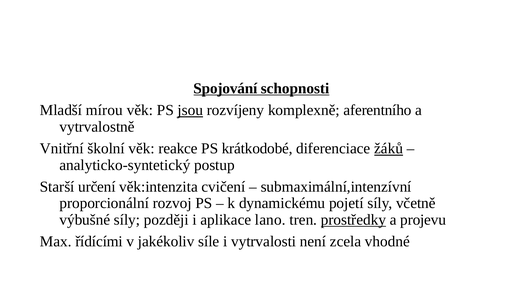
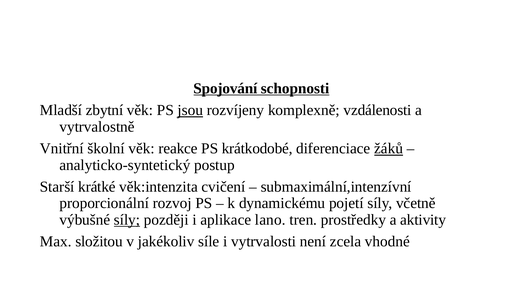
mírou: mírou -> zbytní
aferentního: aferentního -> vzdálenosti
určení: určení -> krátké
síly at (127, 220) underline: none -> present
prostředky underline: present -> none
projevu: projevu -> aktivity
řídícími: řídícími -> složitou
